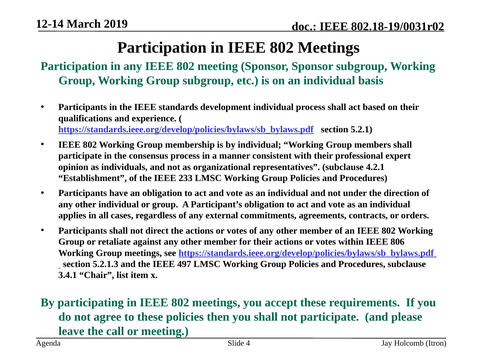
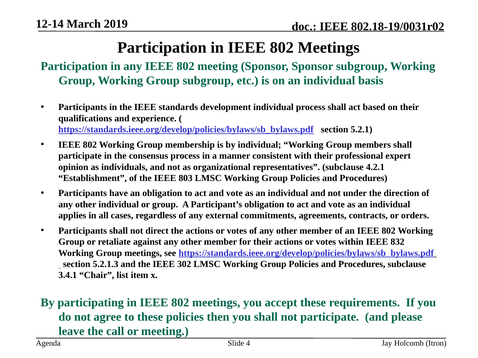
233: 233 -> 803
806: 806 -> 832
497: 497 -> 302
